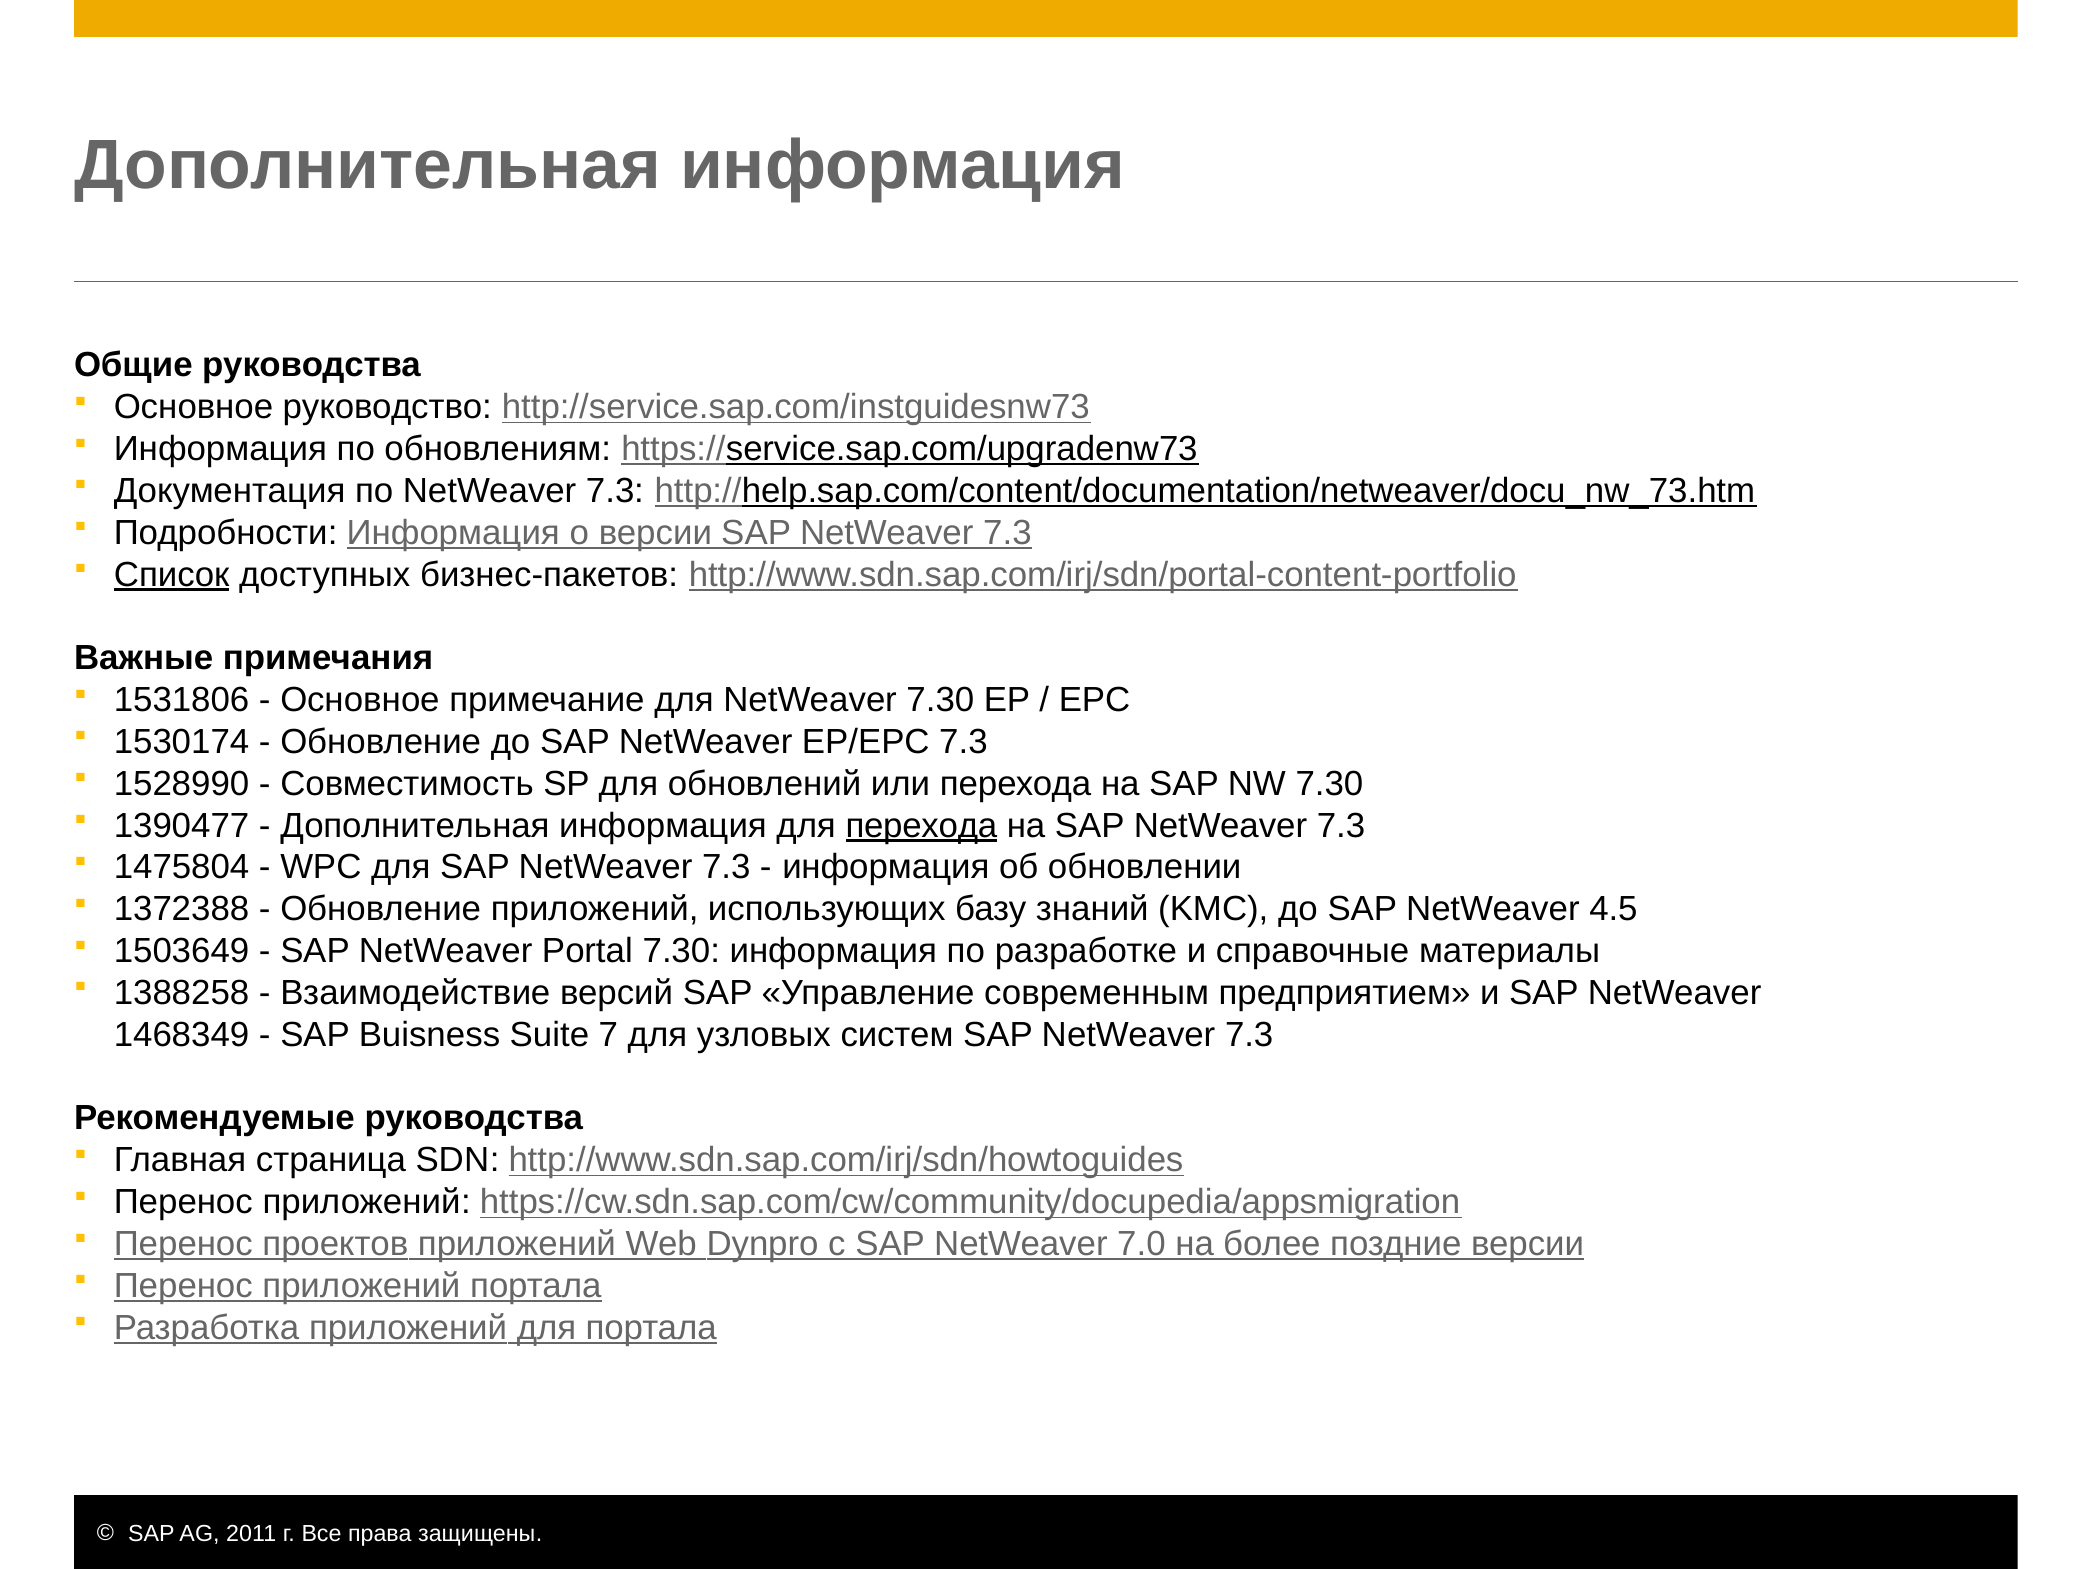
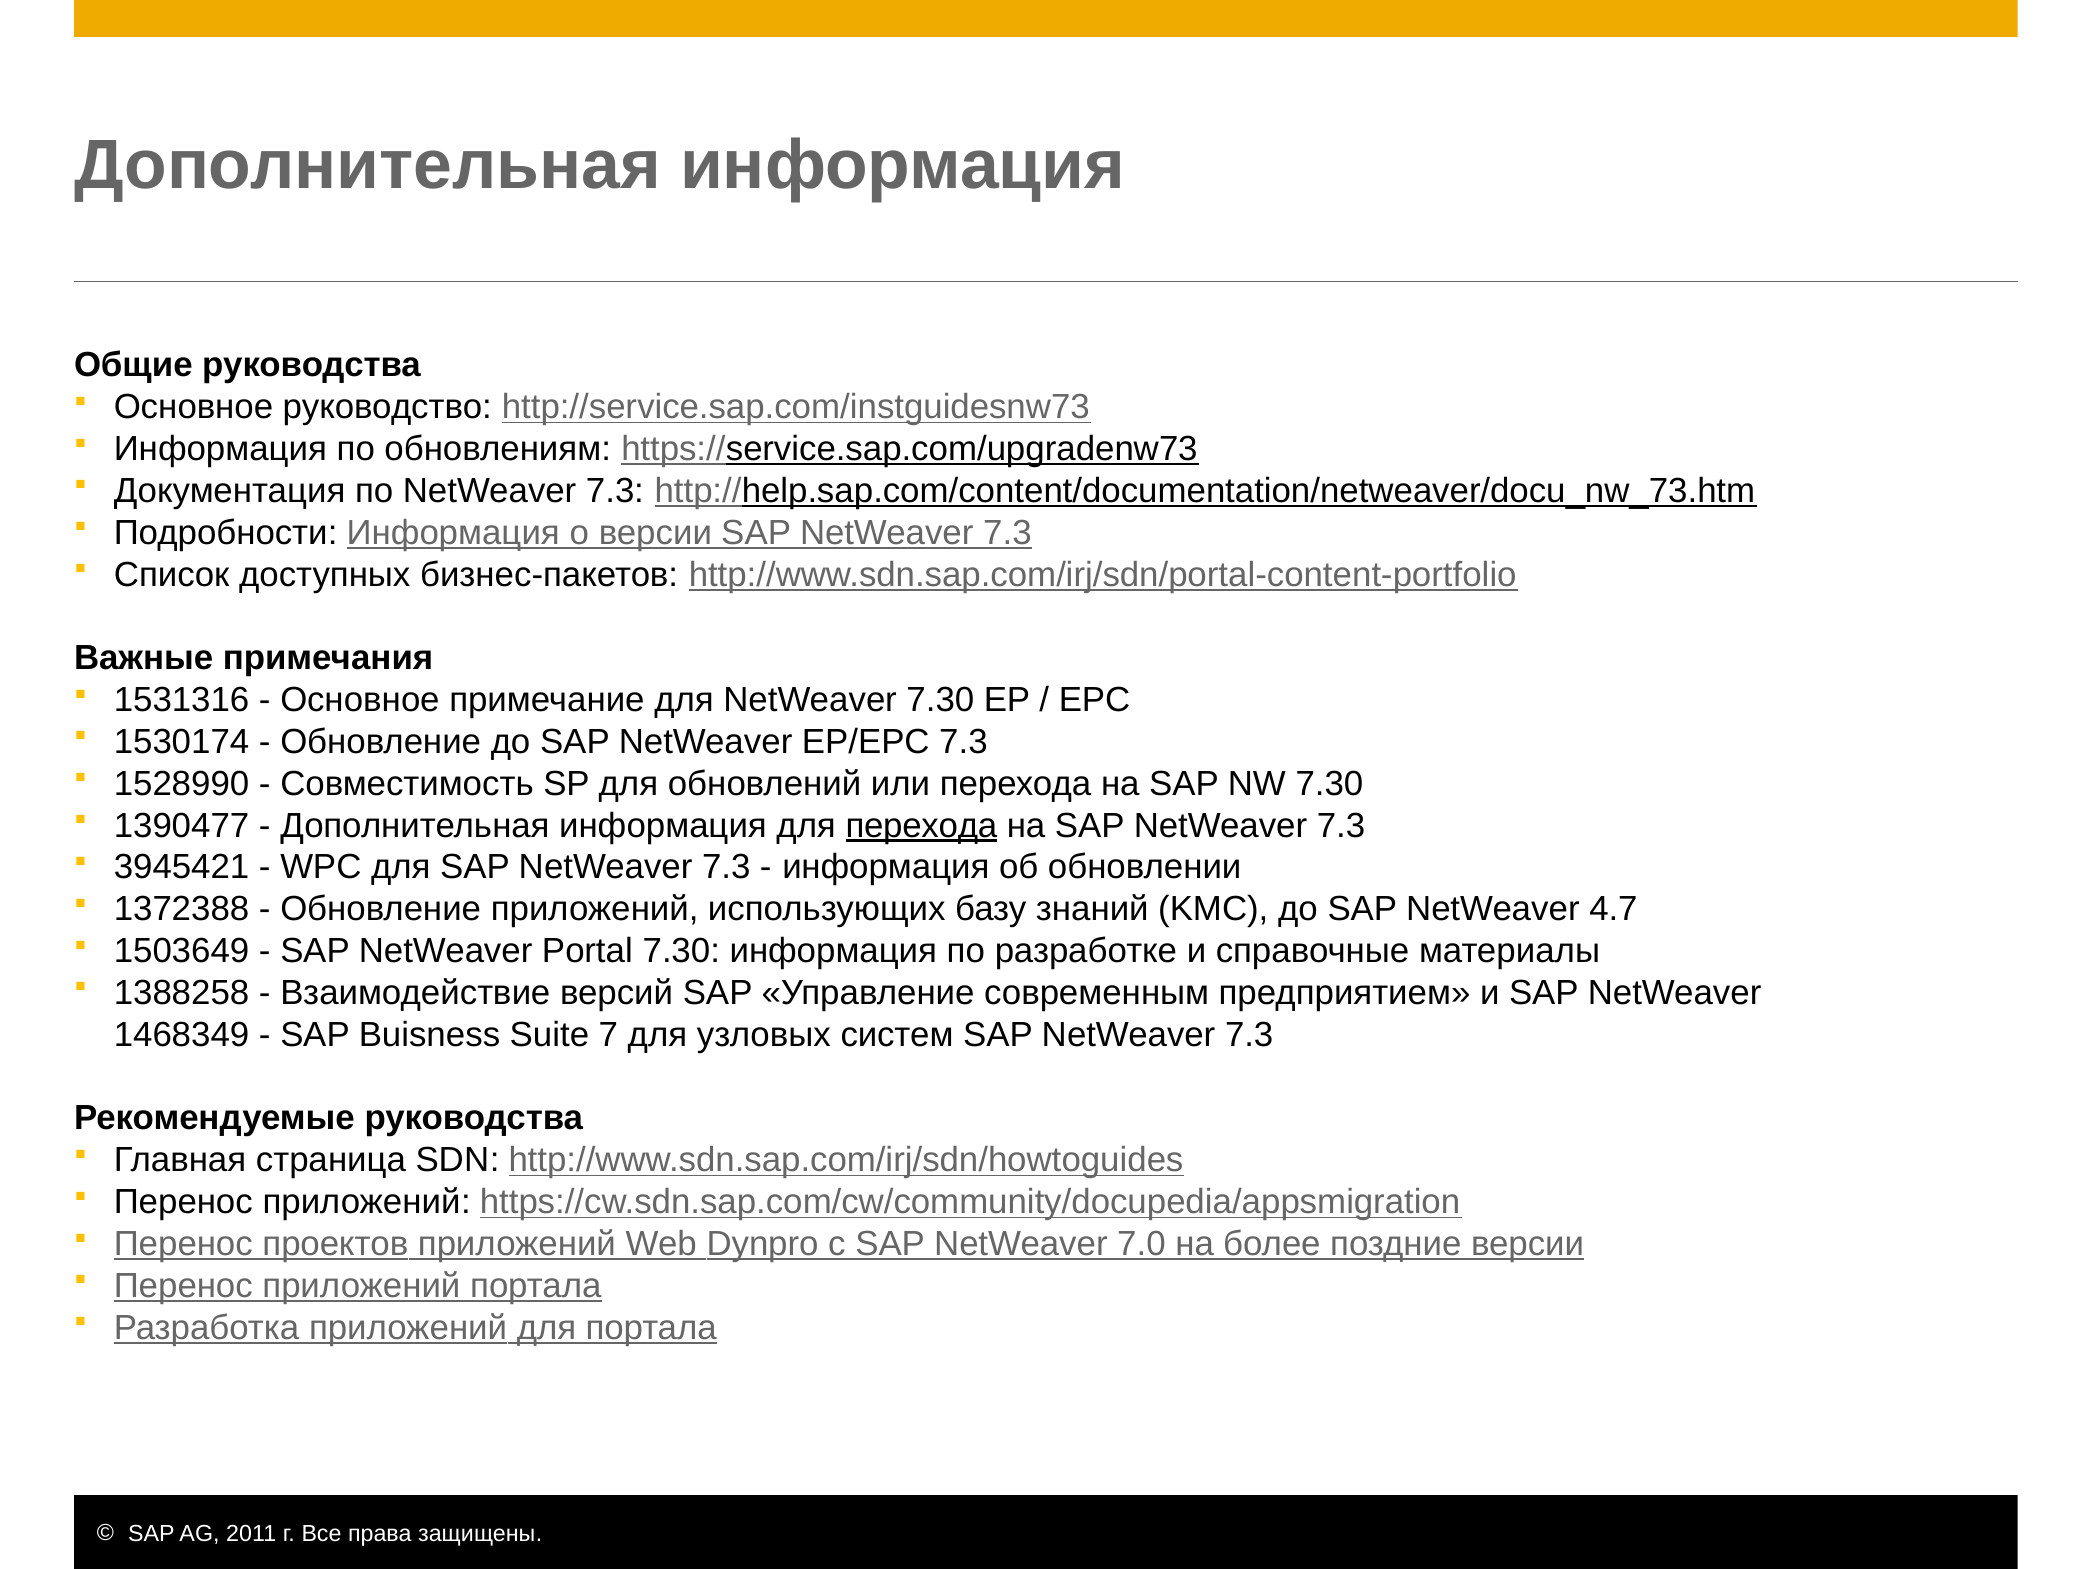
Список underline: present -> none
1531806: 1531806 -> 1531316
1475804: 1475804 -> 3945421
4.5: 4.5 -> 4.7
